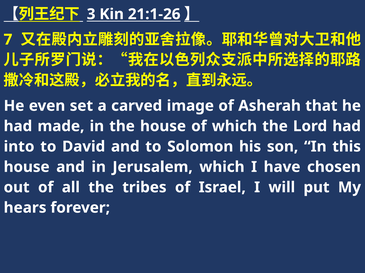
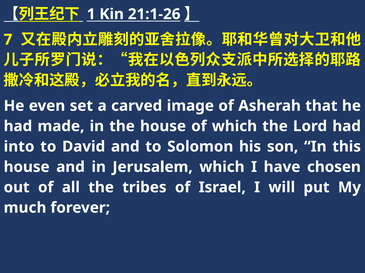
3: 3 -> 1
hears: hears -> much
